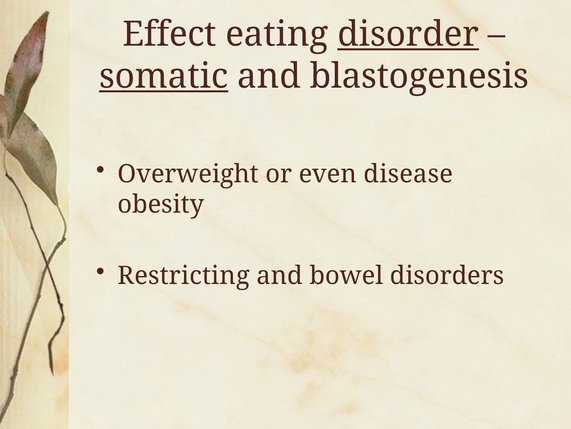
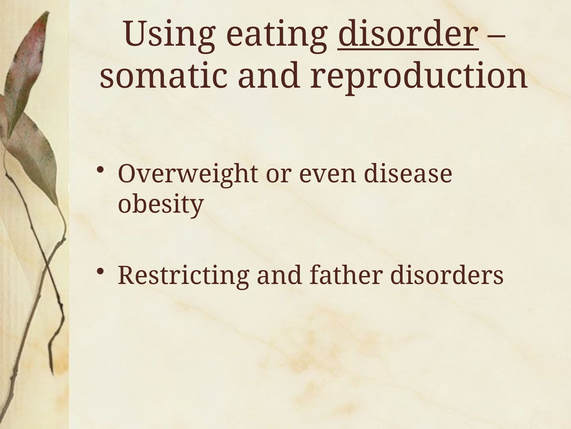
Effect: Effect -> Using
somatic underline: present -> none
blastogenesis: blastogenesis -> reproduction
bowel: bowel -> father
